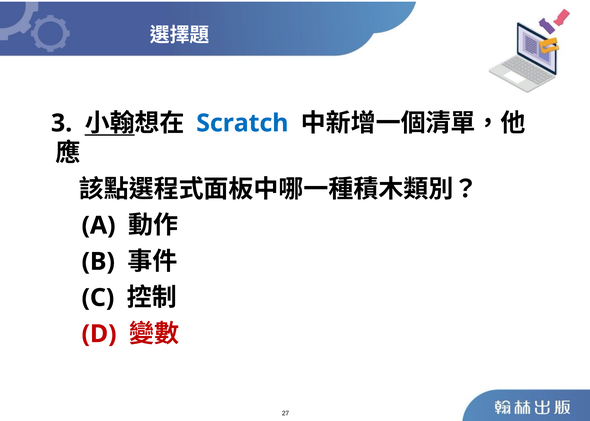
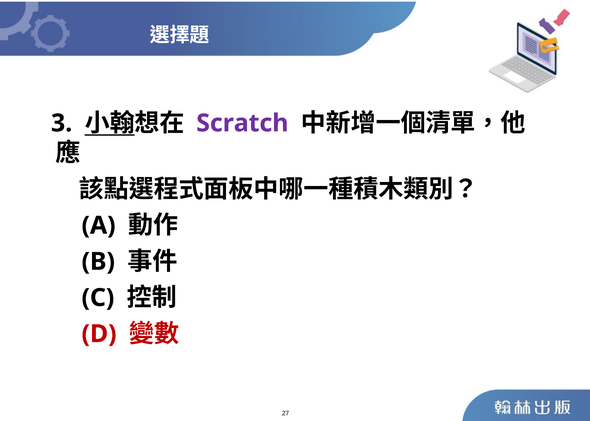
Scratch colour: blue -> purple
